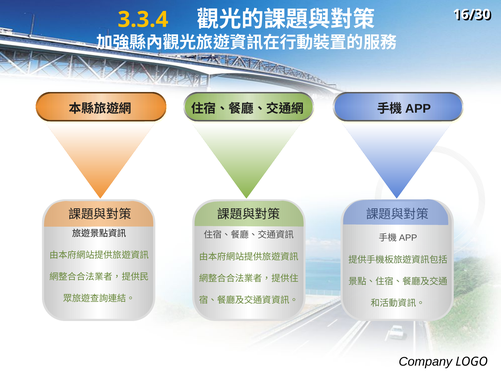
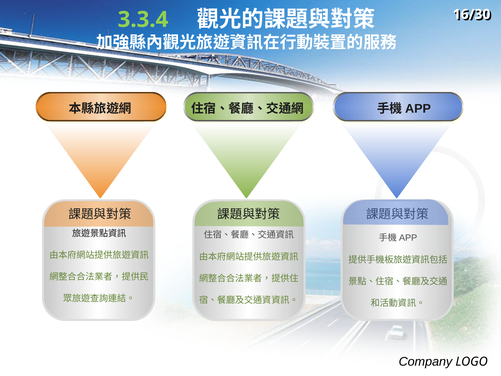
3.3.4 colour: yellow -> light green
